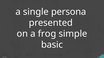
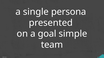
frog: frog -> goal
basic: basic -> team
